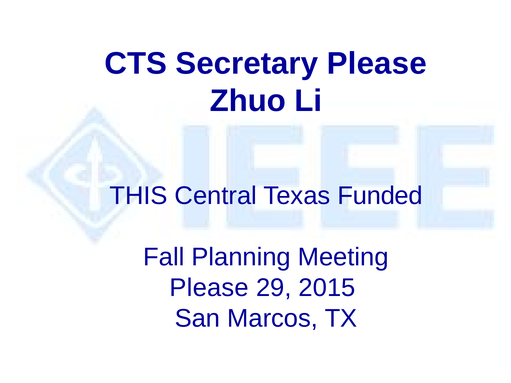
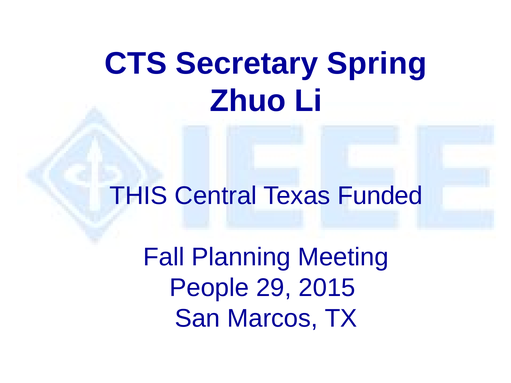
Secretary Please: Please -> Spring
Please at (209, 288): Please -> People
